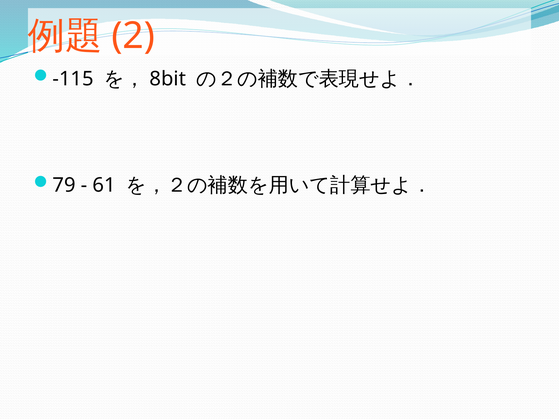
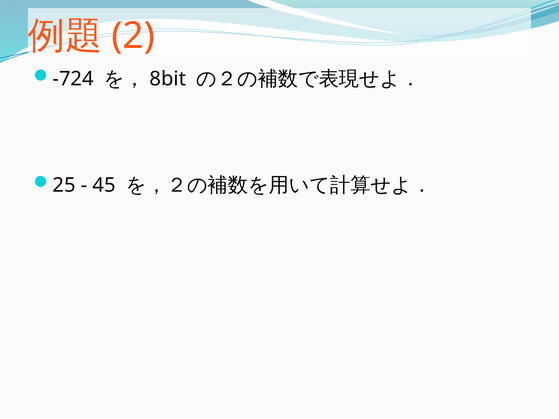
-115: -115 -> -724
79: 79 -> 25
61: 61 -> 45
